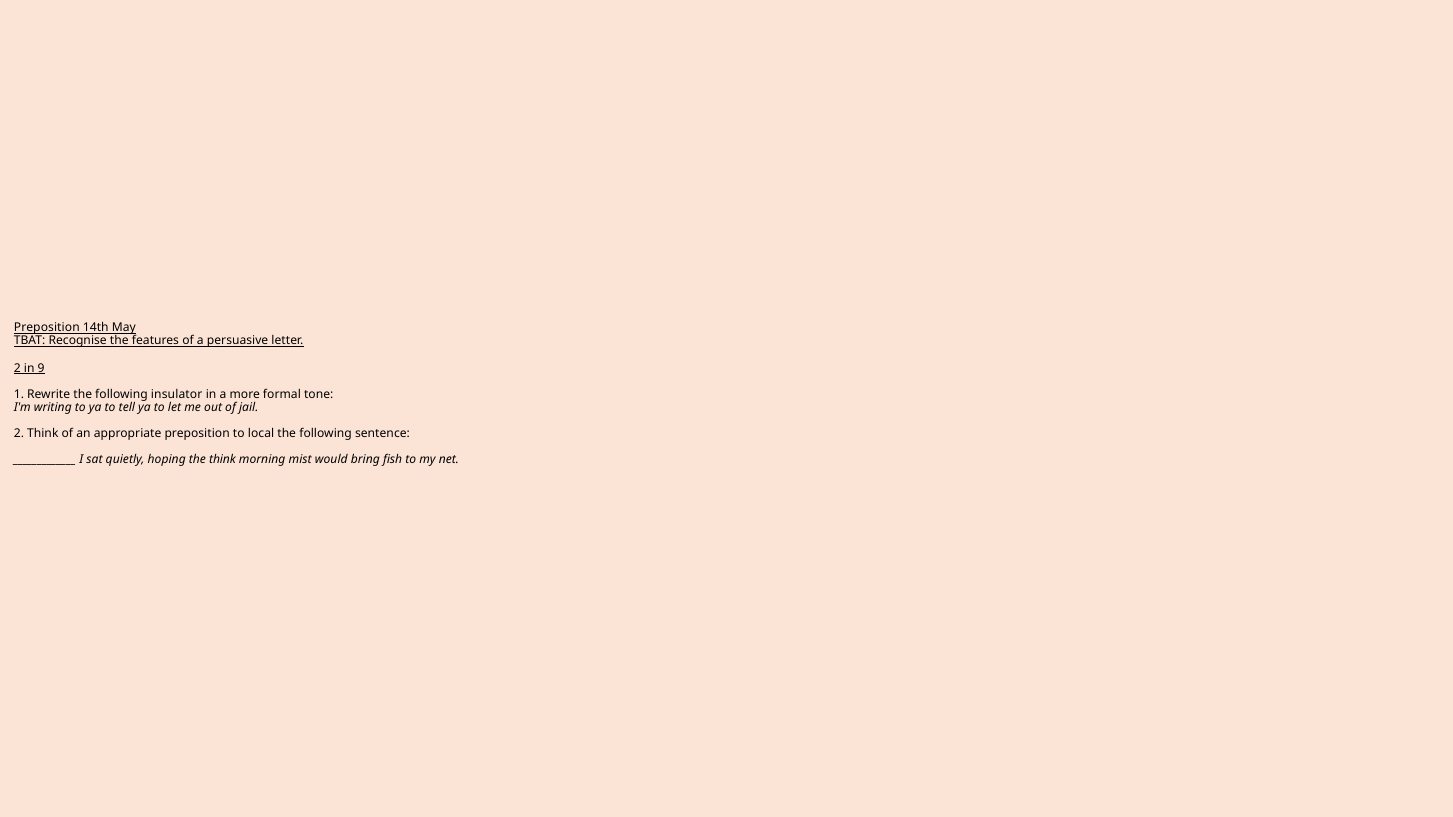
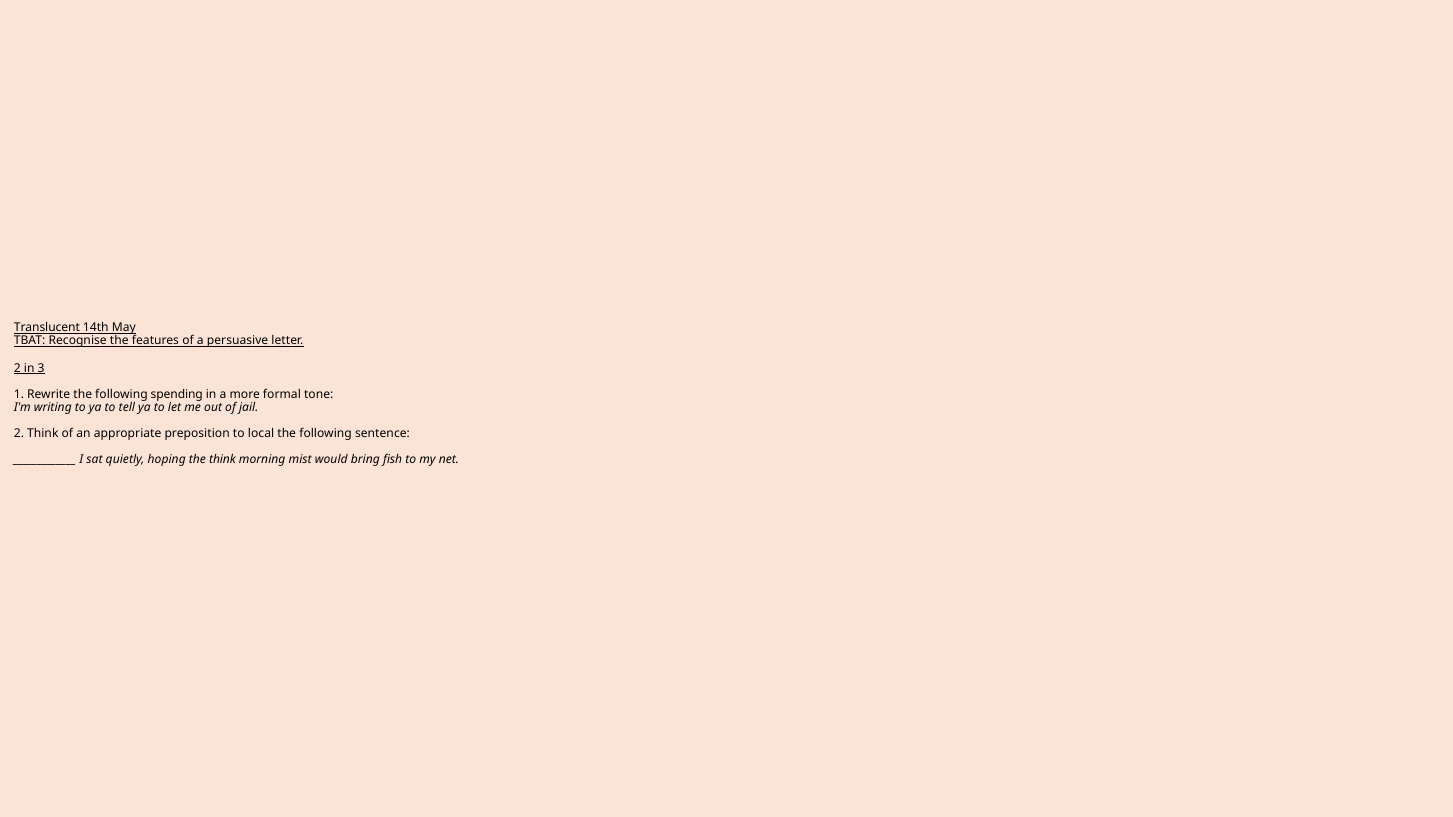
Preposition at (47, 328): Preposition -> Translucent
9: 9 -> 3
insulator: insulator -> spending
